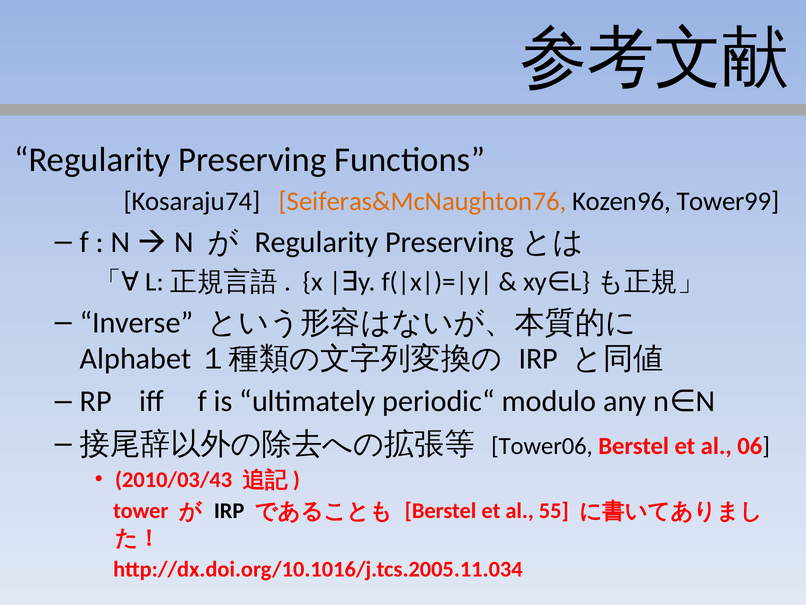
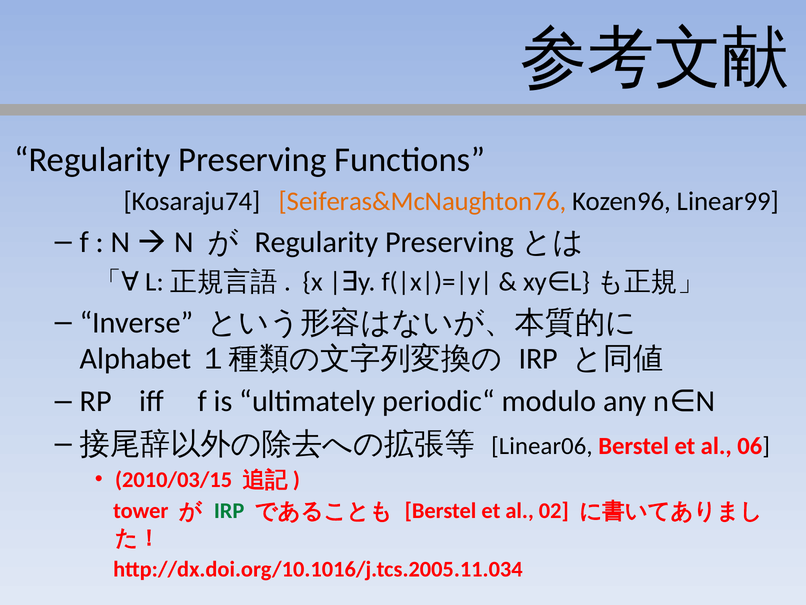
Tower99: Tower99 -> Linear99
Tower06: Tower06 -> Linear06
2010/03/43: 2010/03/43 -> 2010/03/15
IRP at (229, 511) colour: black -> green
55: 55 -> 02
